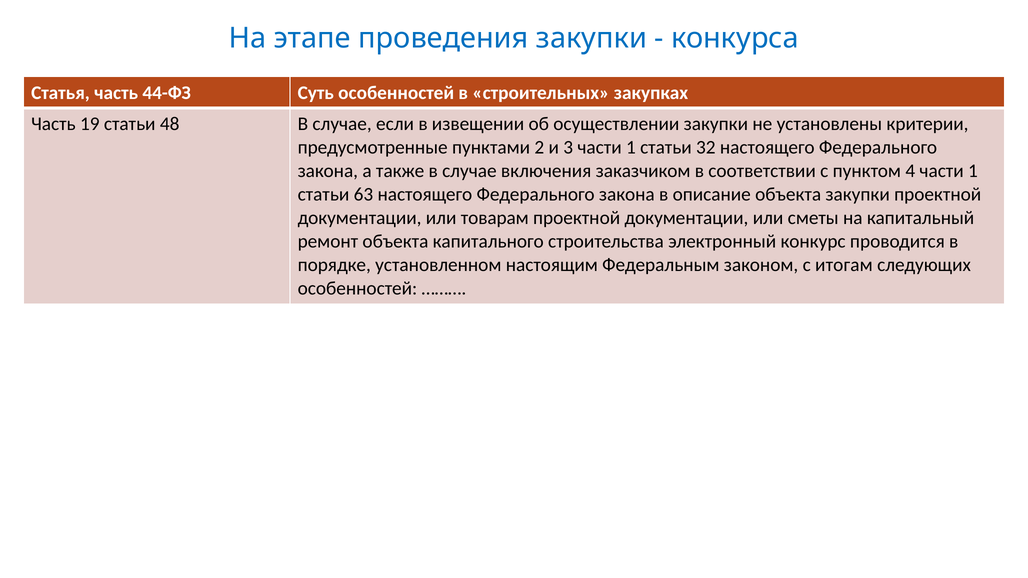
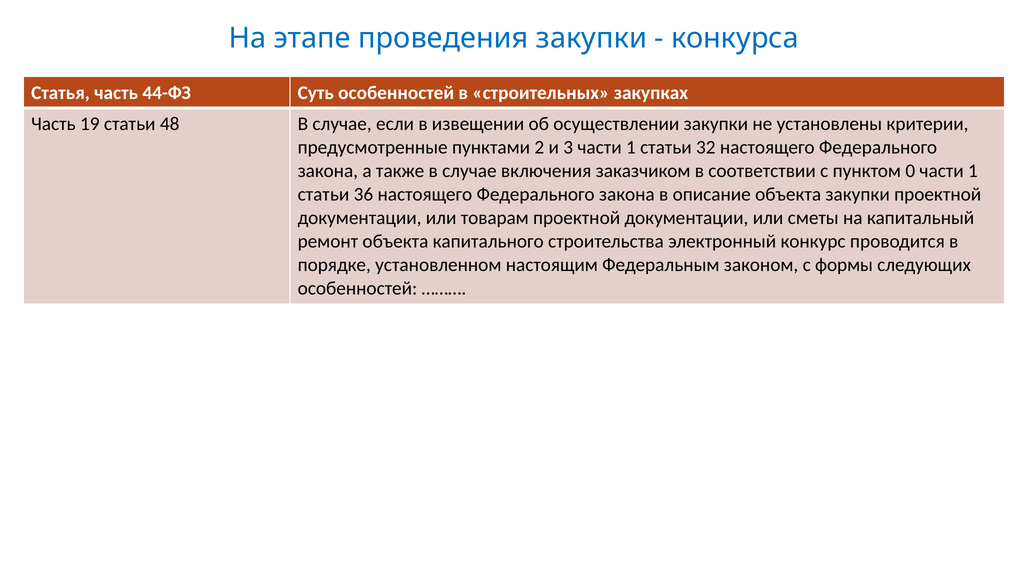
4: 4 -> 0
63: 63 -> 36
итогам: итогам -> формы
